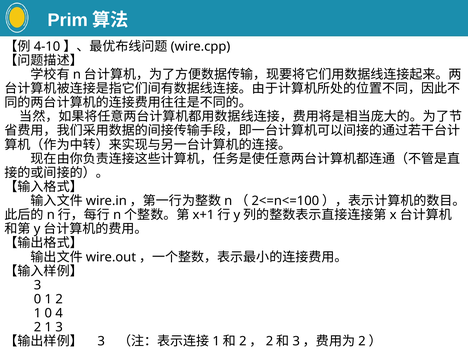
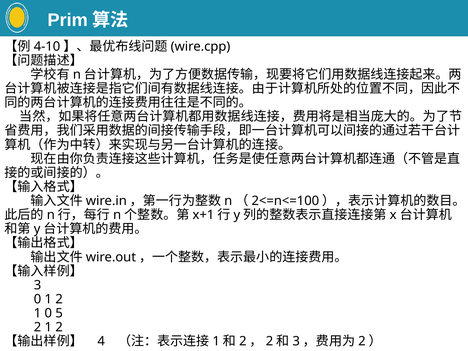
4: 4 -> 5
2 1 3: 3 -> 2
3 at (101, 341): 3 -> 4
